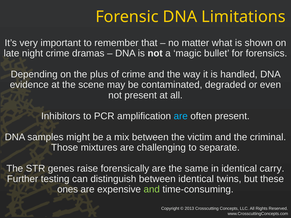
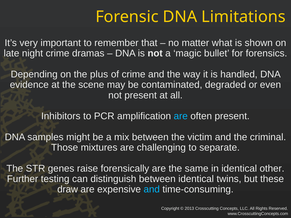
carry: carry -> other
ones: ones -> draw
and at (152, 190) colour: light green -> light blue
